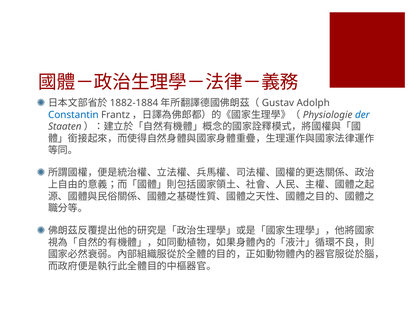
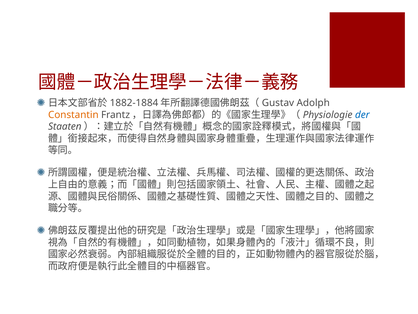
Constantin colour: blue -> orange
